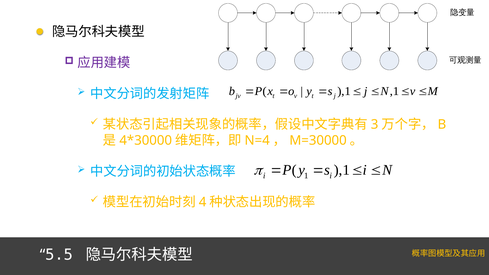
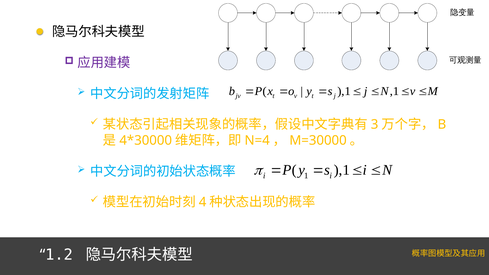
5.5: 5.5 -> 1.2
